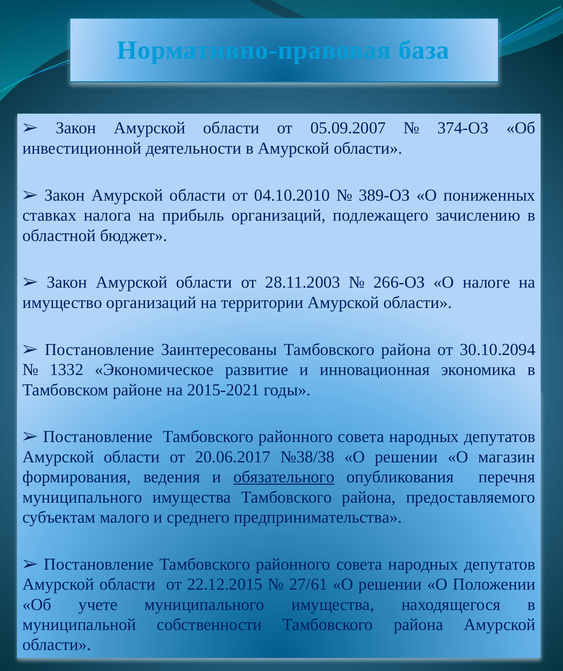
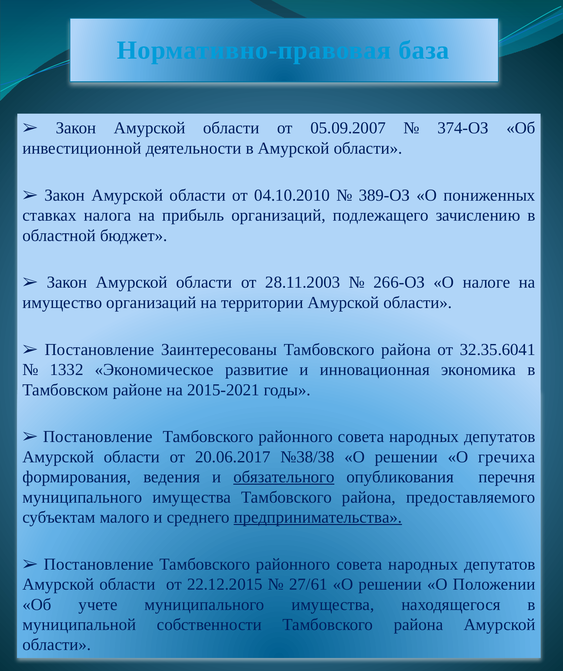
30.10.2094: 30.10.2094 -> 32.35.6041
магазин: магазин -> гречиха
предпринимательства underline: none -> present
